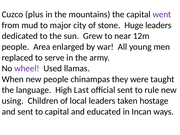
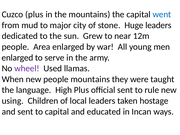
went colour: purple -> blue
replaced at (17, 58): replaced -> enlarged
people chinampas: chinampas -> mountains
High Last: Last -> Plus
